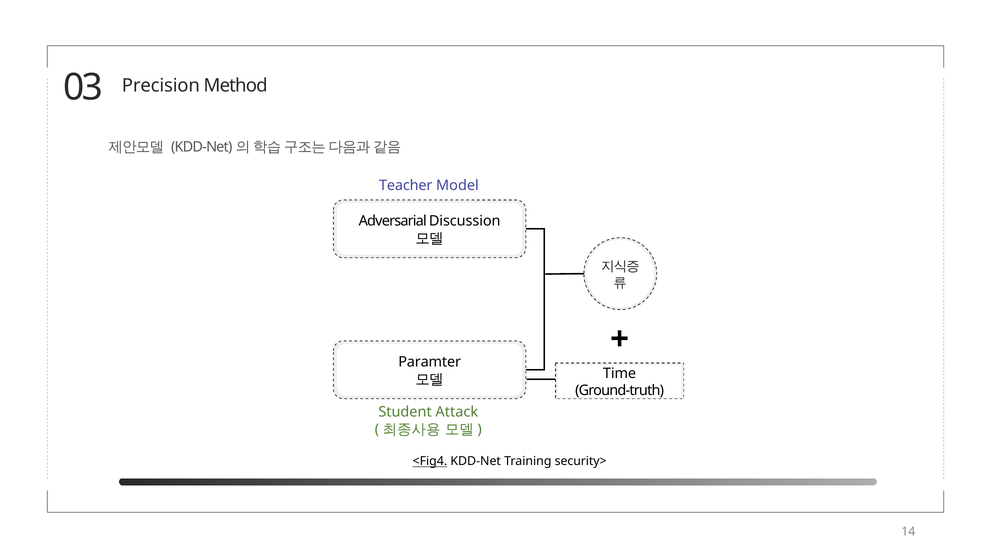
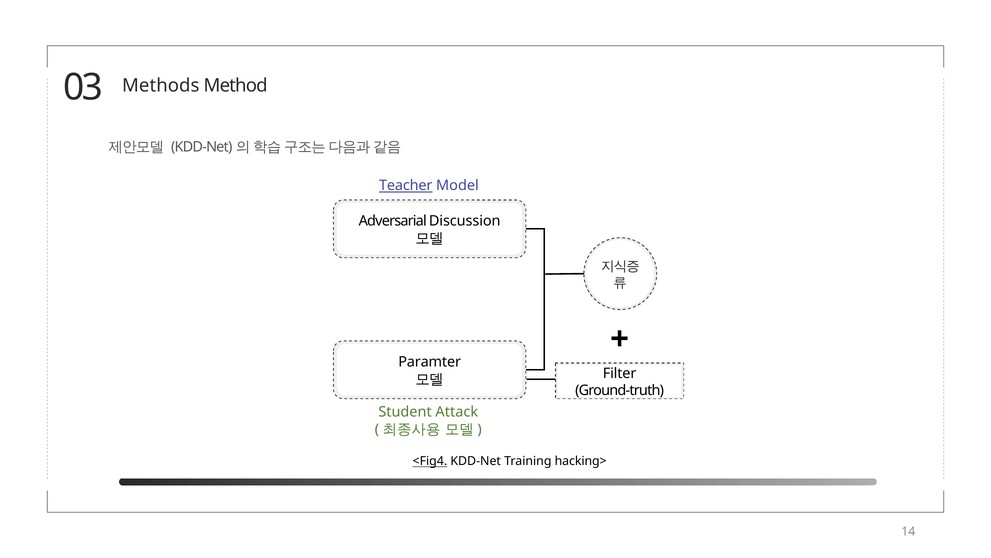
Precision: Precision -> Methods
Teacher underline: none -> present
Time: Time -> Filter
security>: security> -> hacking>
